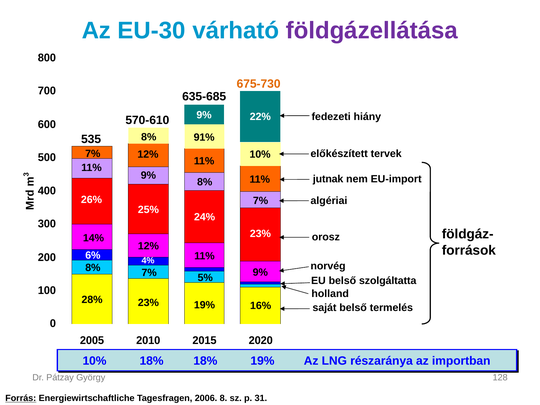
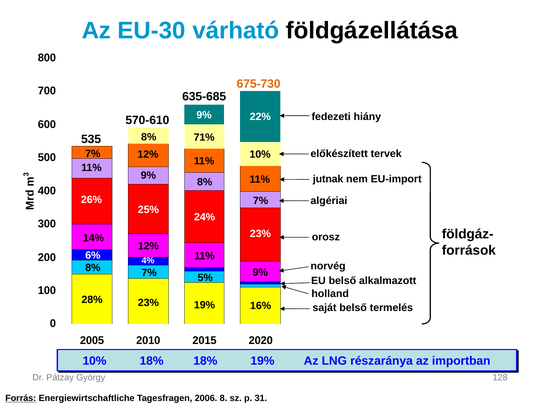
földgázellátása colour: purple -> black
91%: 91% -> 71%
szolgáltatta: szolgáltatta -> alkalmazott
